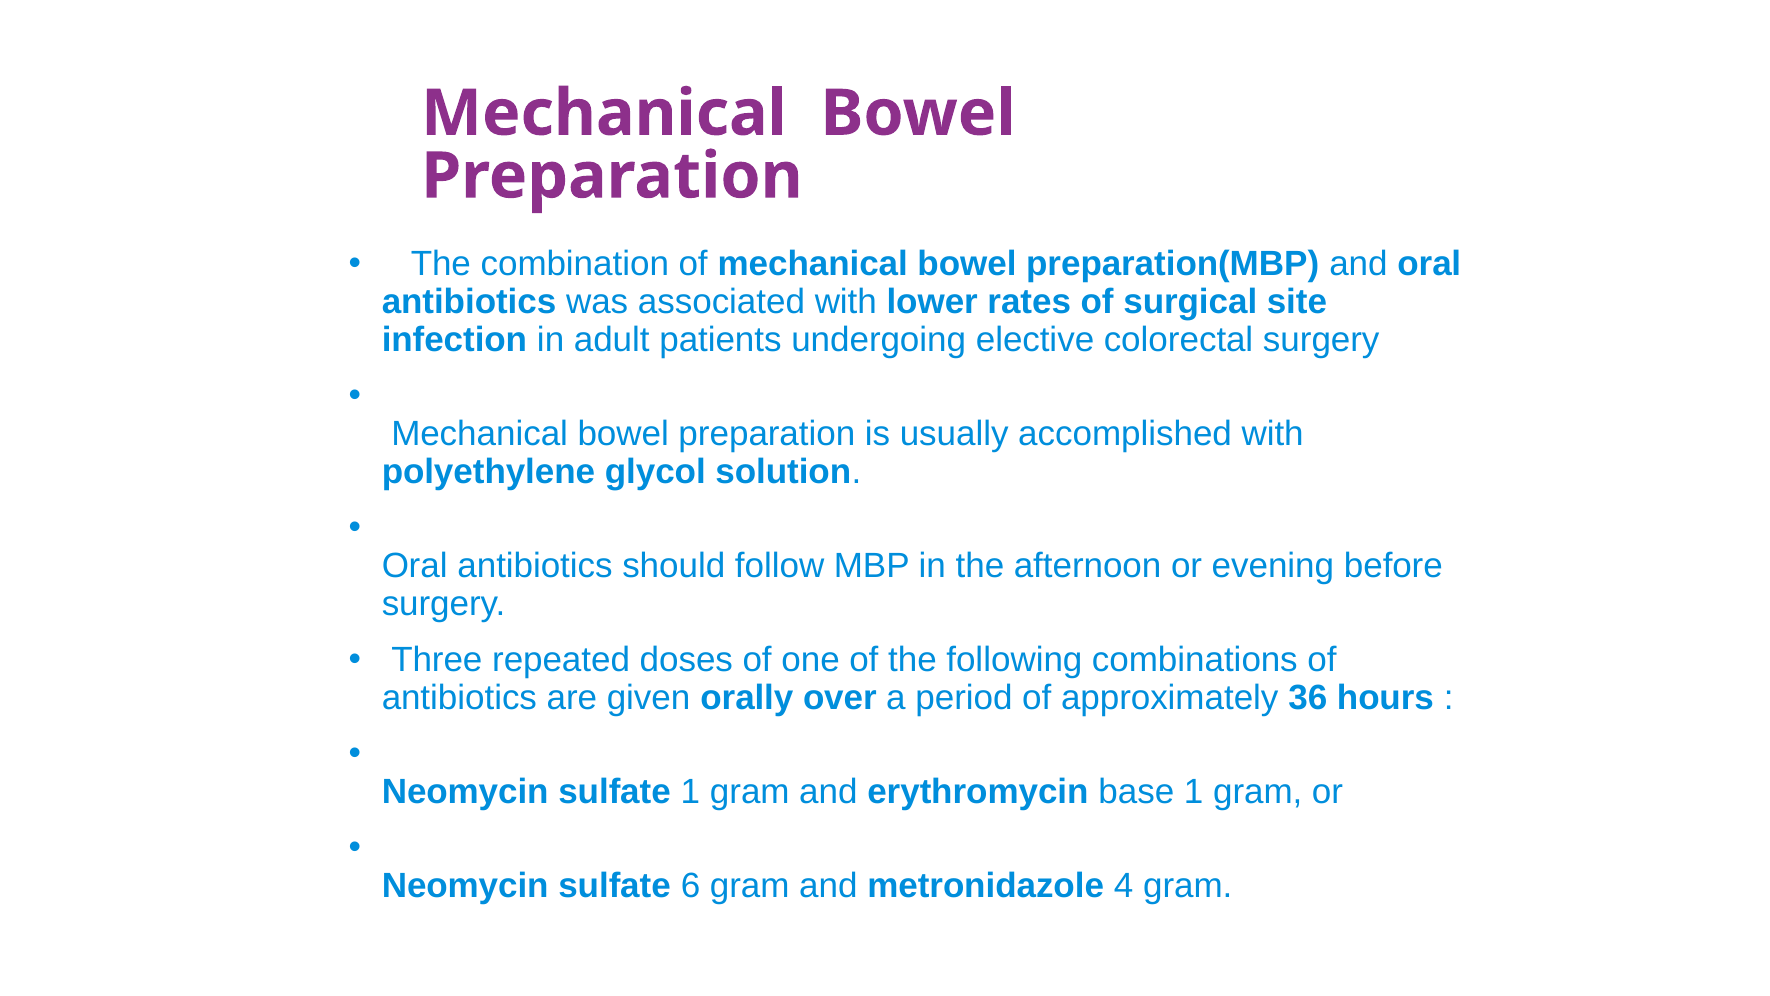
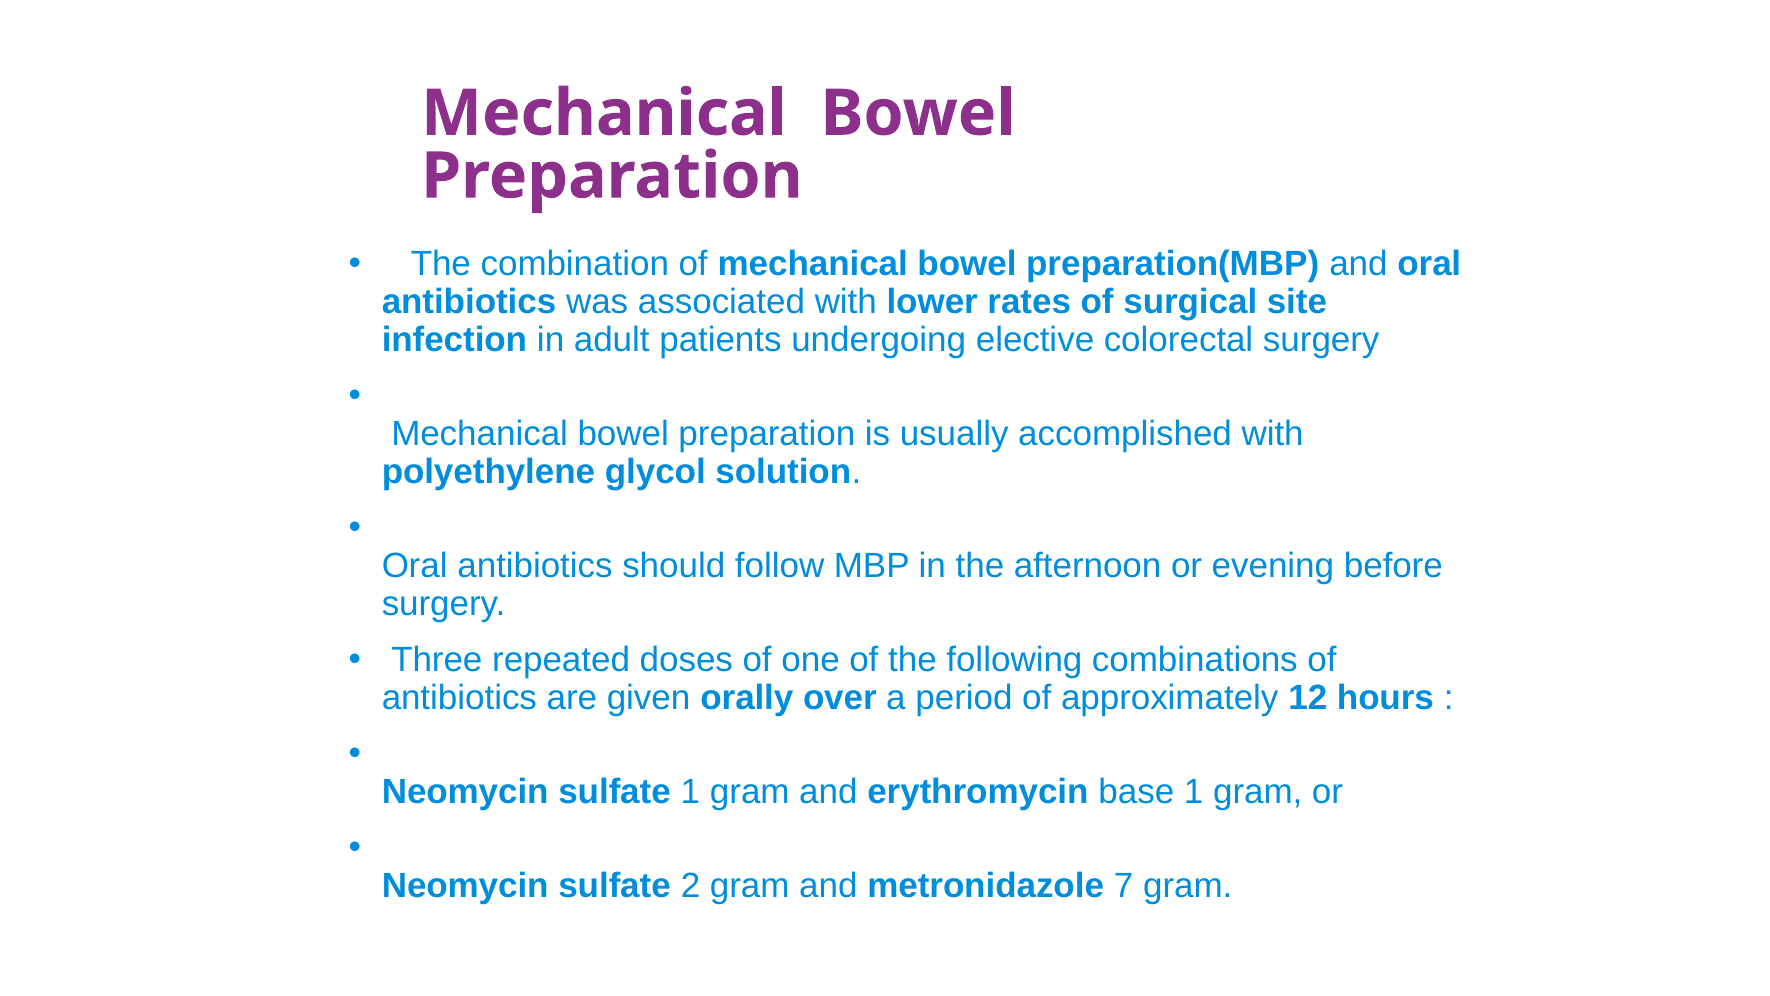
36: 36 -> 12
6: 6 -> 2
4: 4 -> 7
